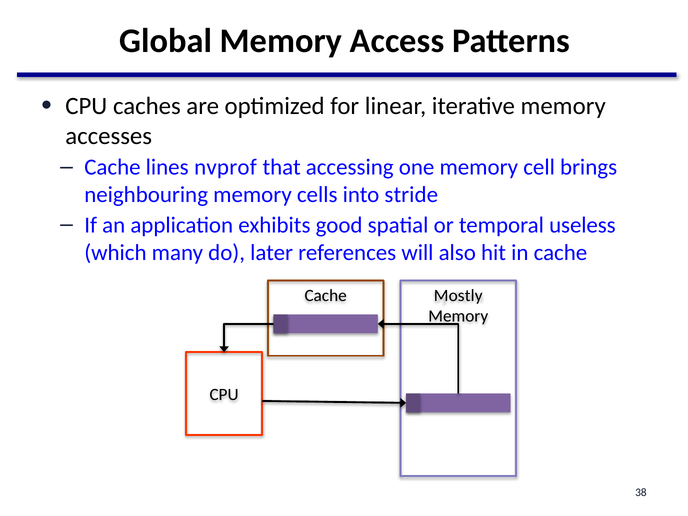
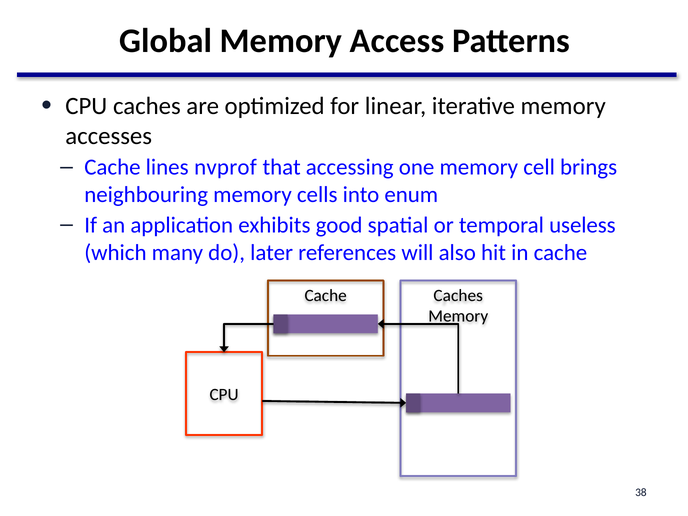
stride: stride -> enum
Mostly at (458, 295): Mostly -> Caches
